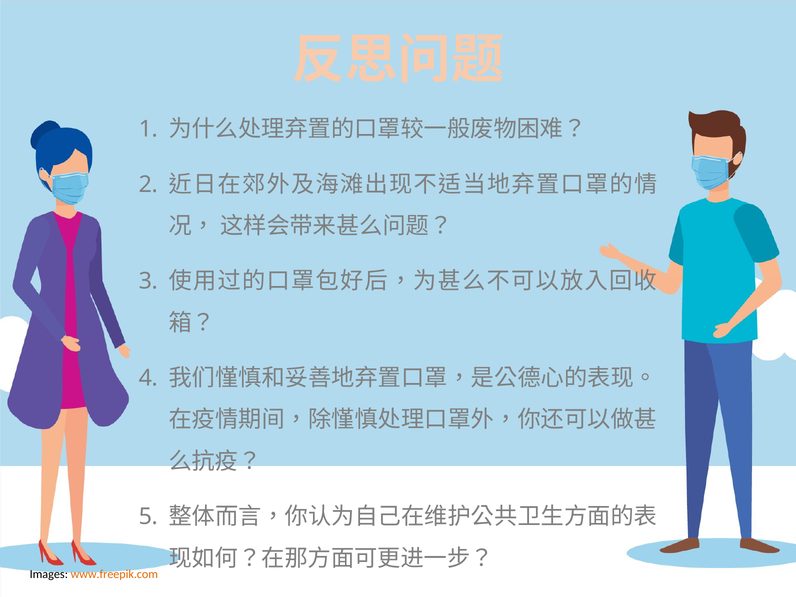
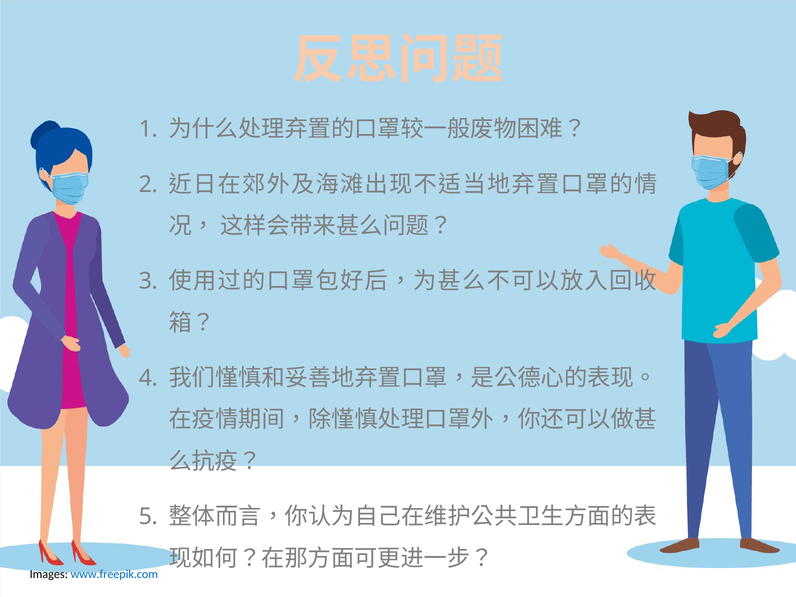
www.freepik.com colour: orange -> blue
